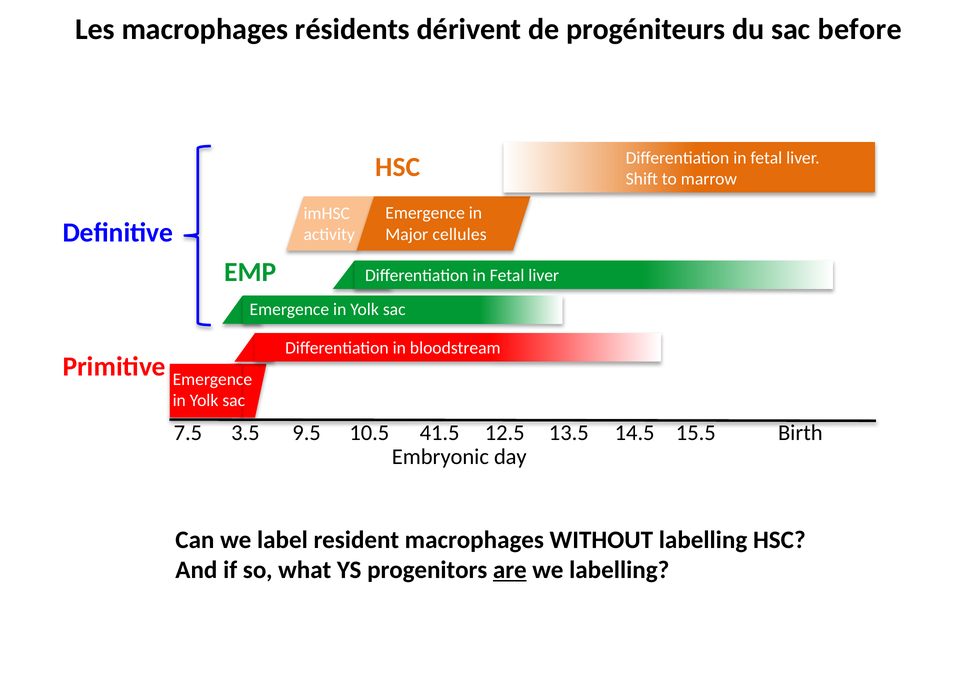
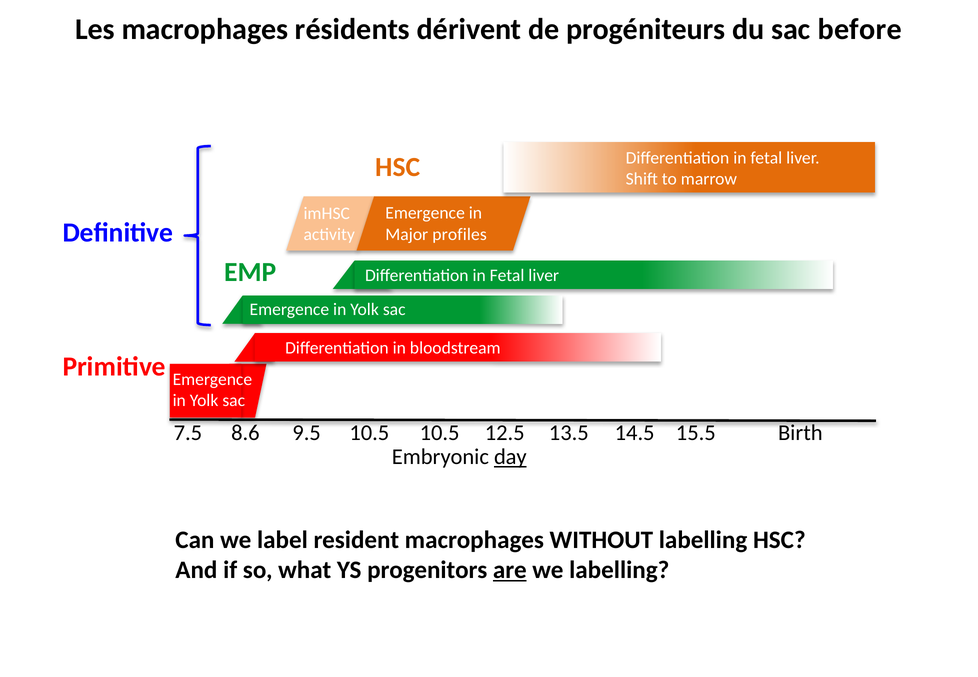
cellules: cellules -> profiles
3.5: 3.5 -> 8.6
10.5 41.5: 41.5 -> 10.5
day underline: none -> present
